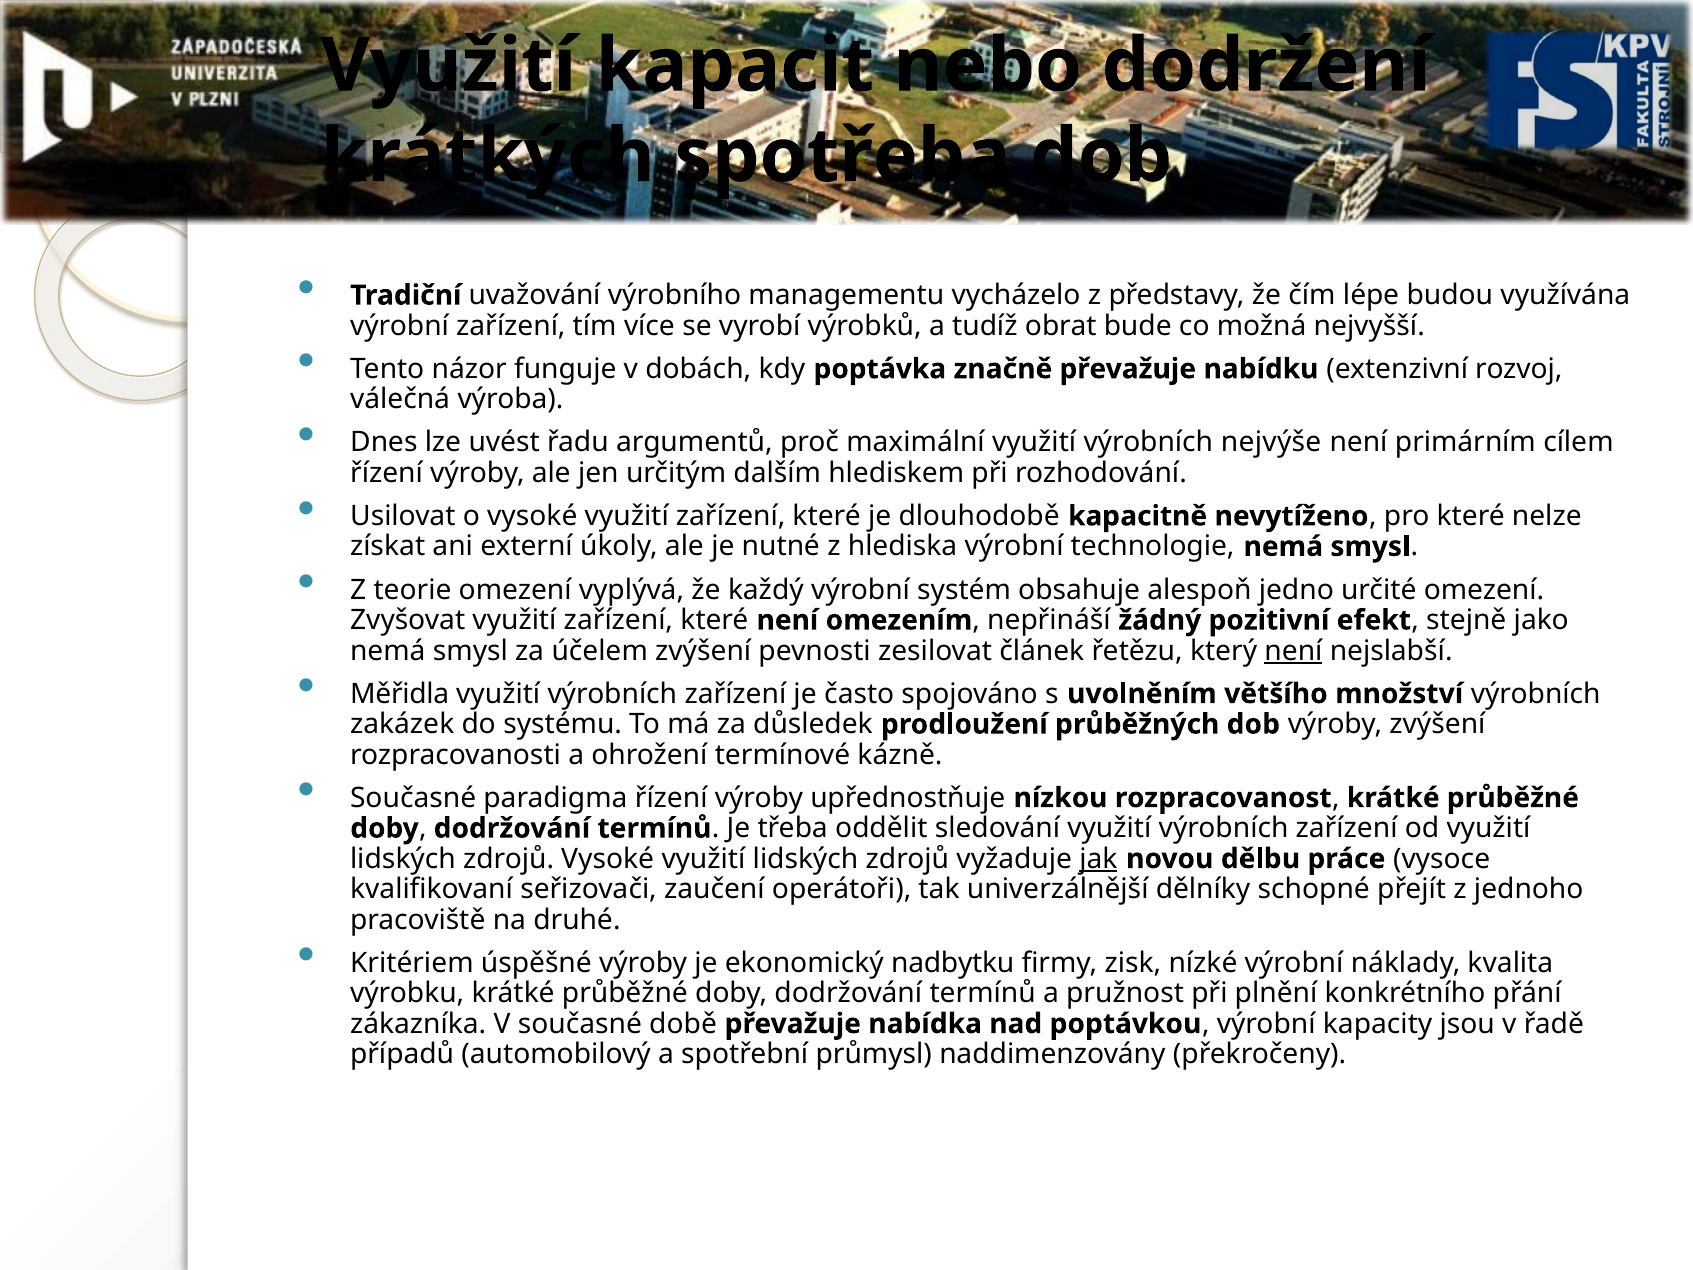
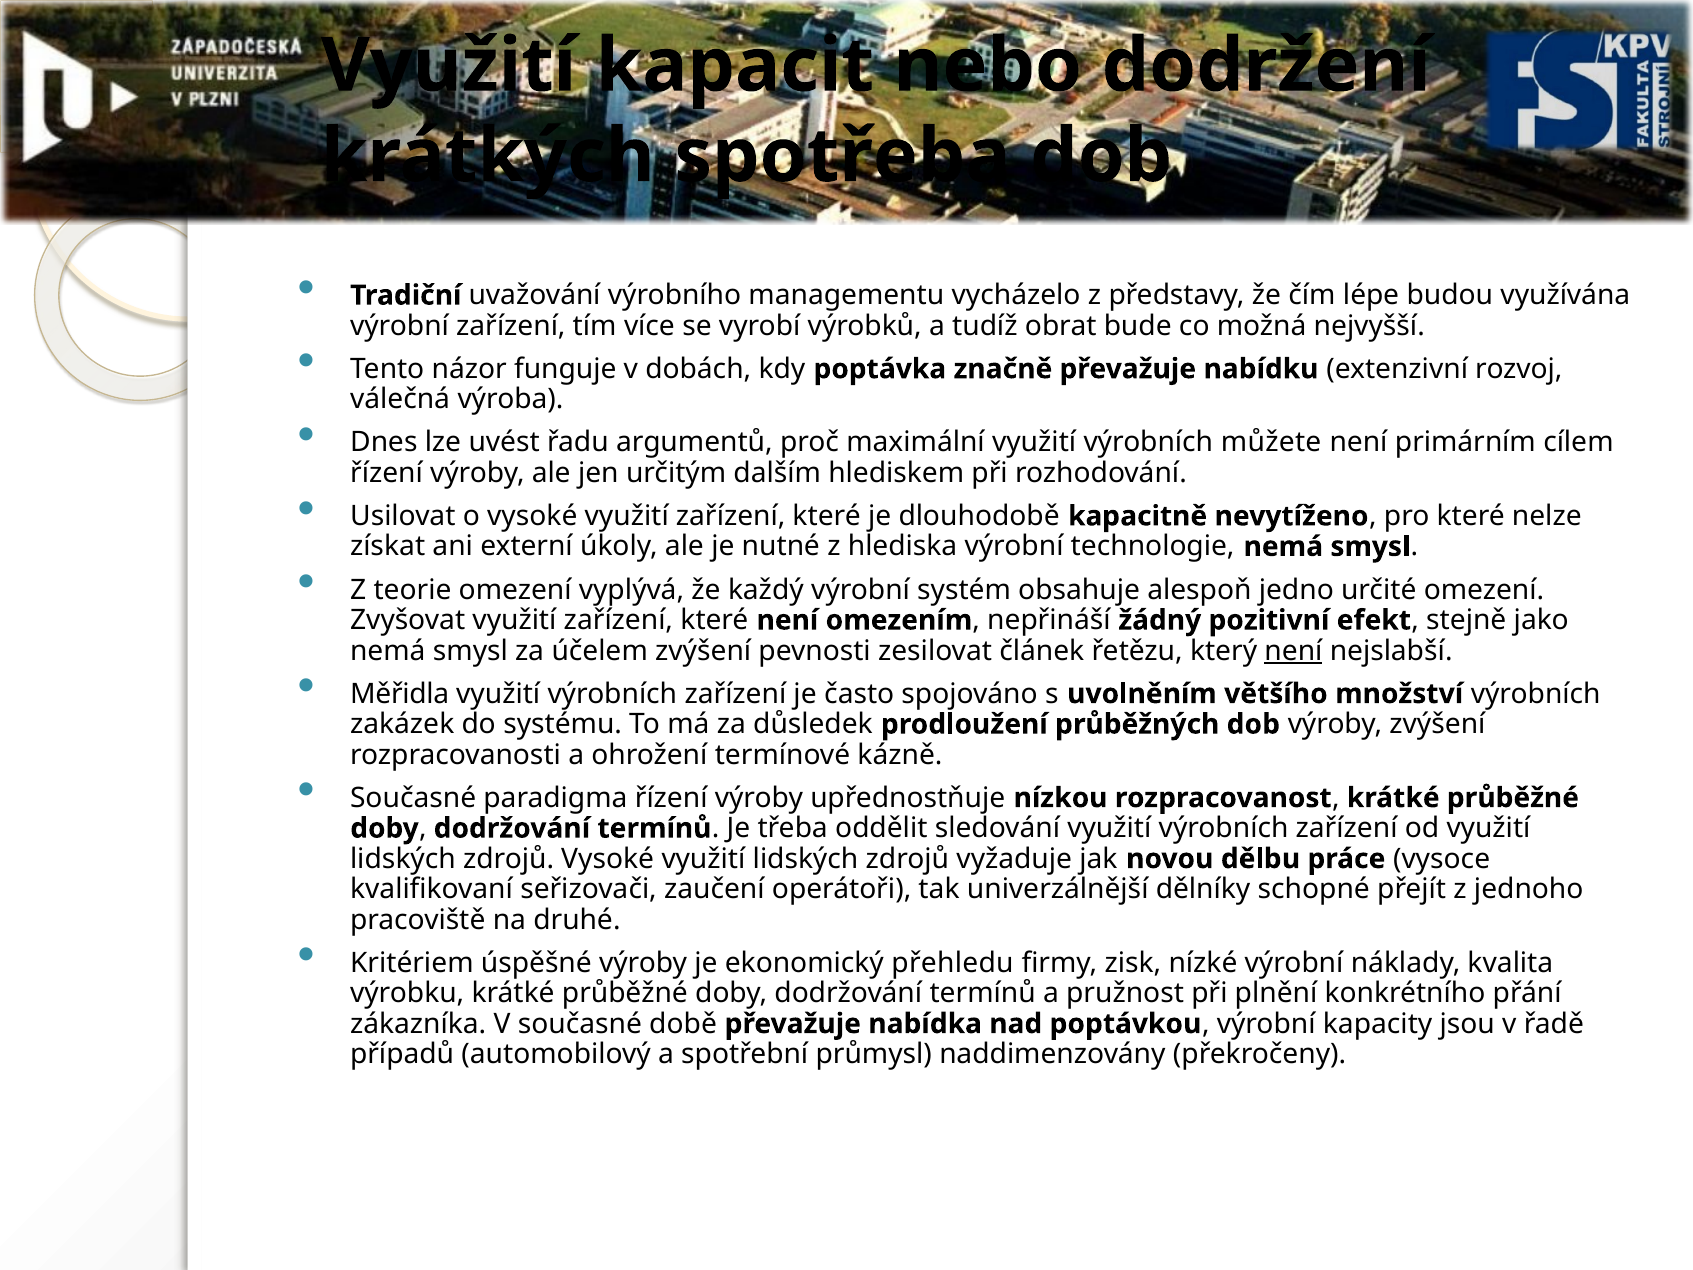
nejvýše: nejvýše -> můžete
jak underline: present -> none
nadbytku: nadbytku -> přehledu
